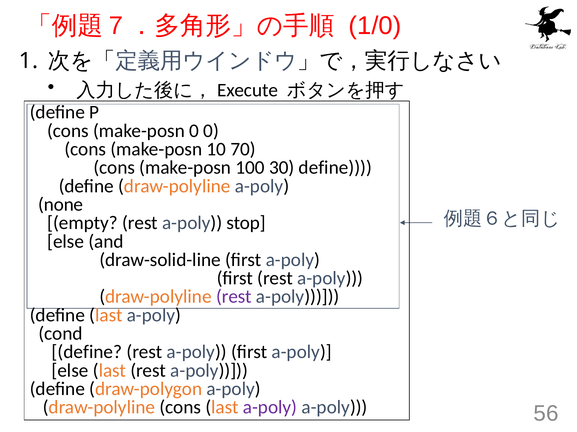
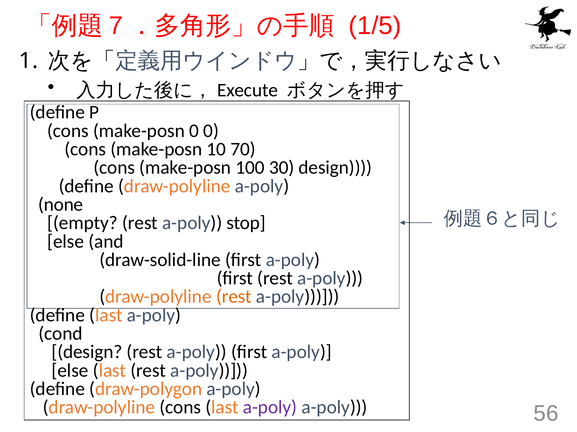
1/0: 1/0 -> 1/5
30 define: define -> design
rest at (234, 297) colour: purple -> orange
define at (87, 353): define -> design
